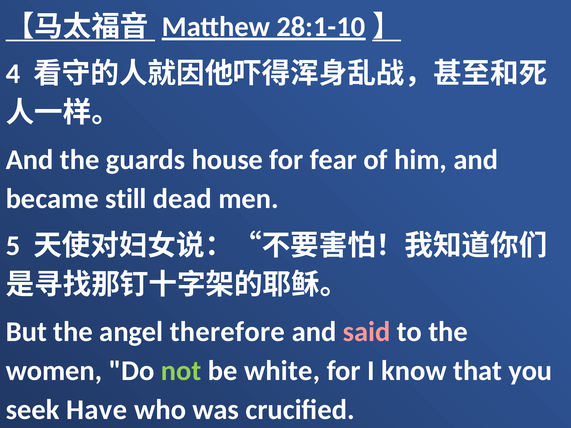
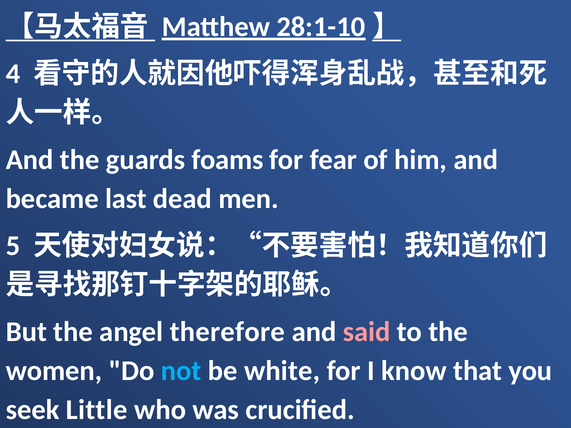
house: house -> foams
still: still -> last
not colour: light green -> light blue
Have: Have -> Little
